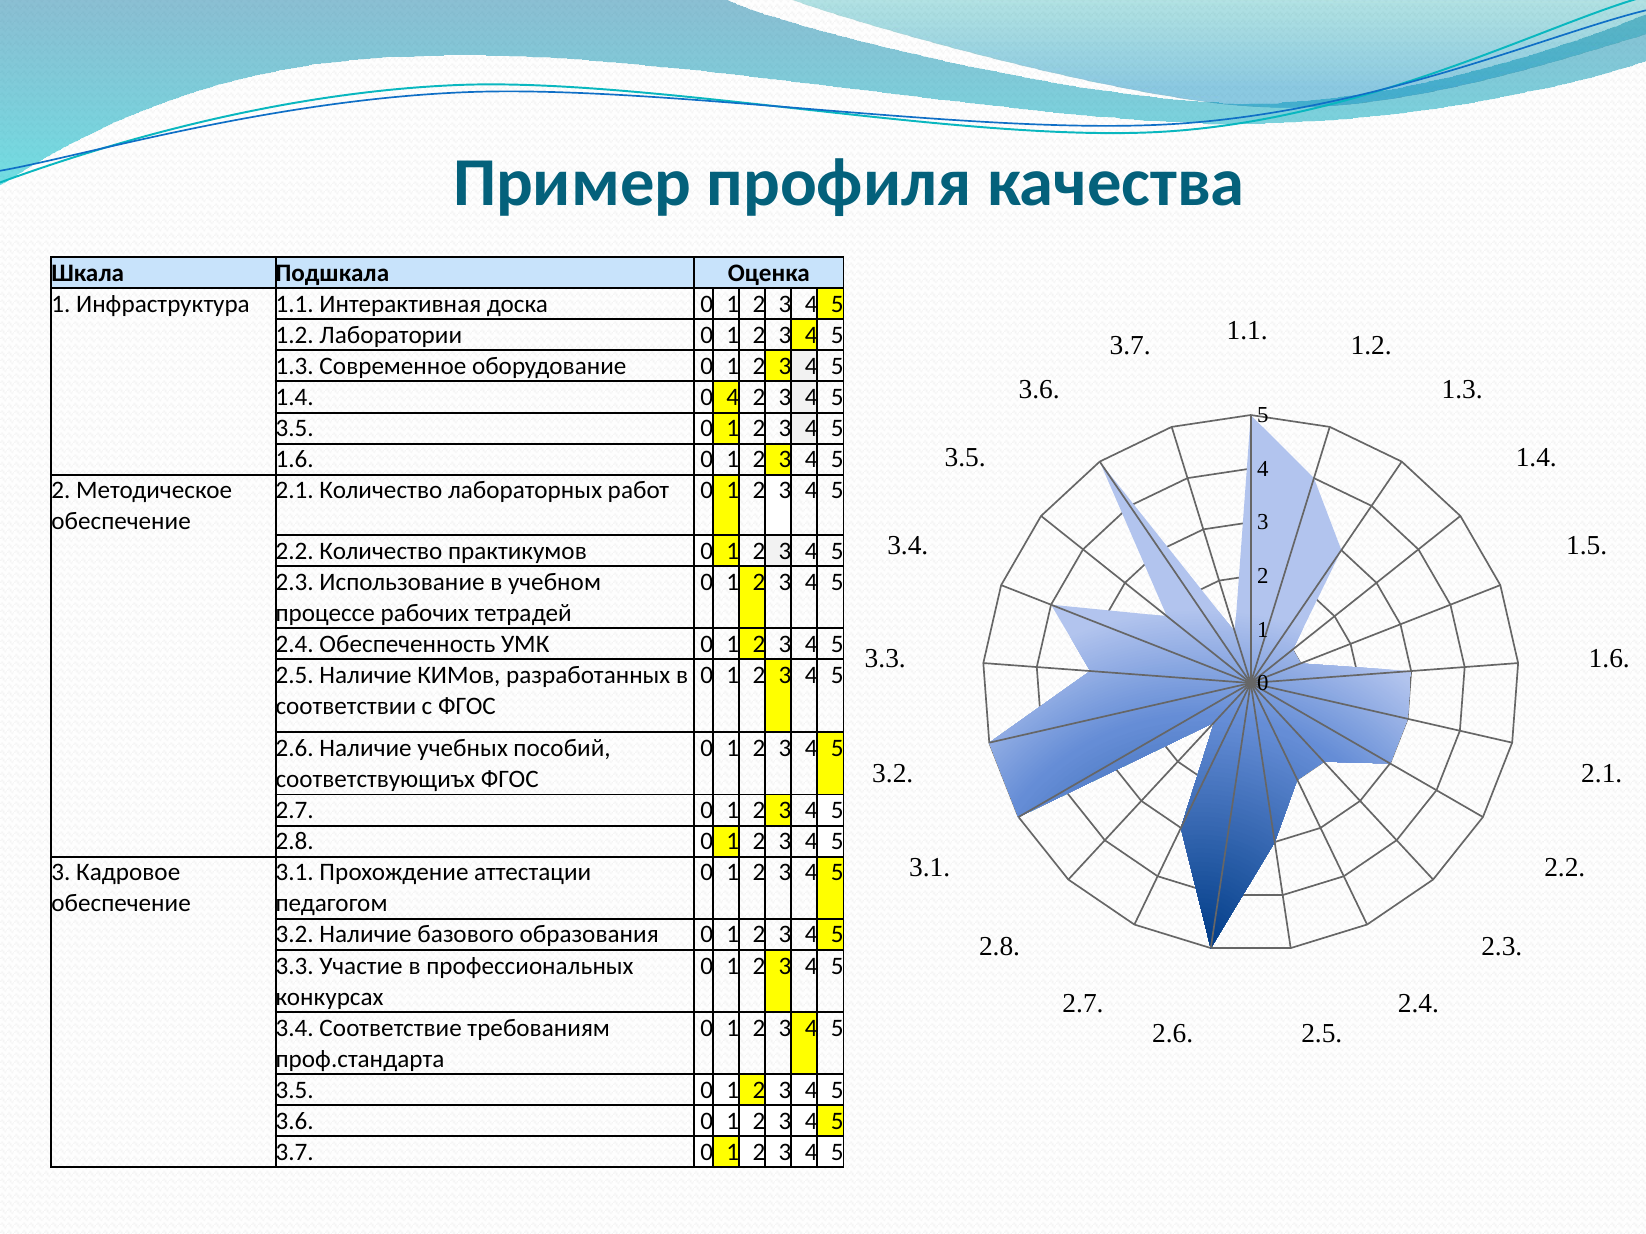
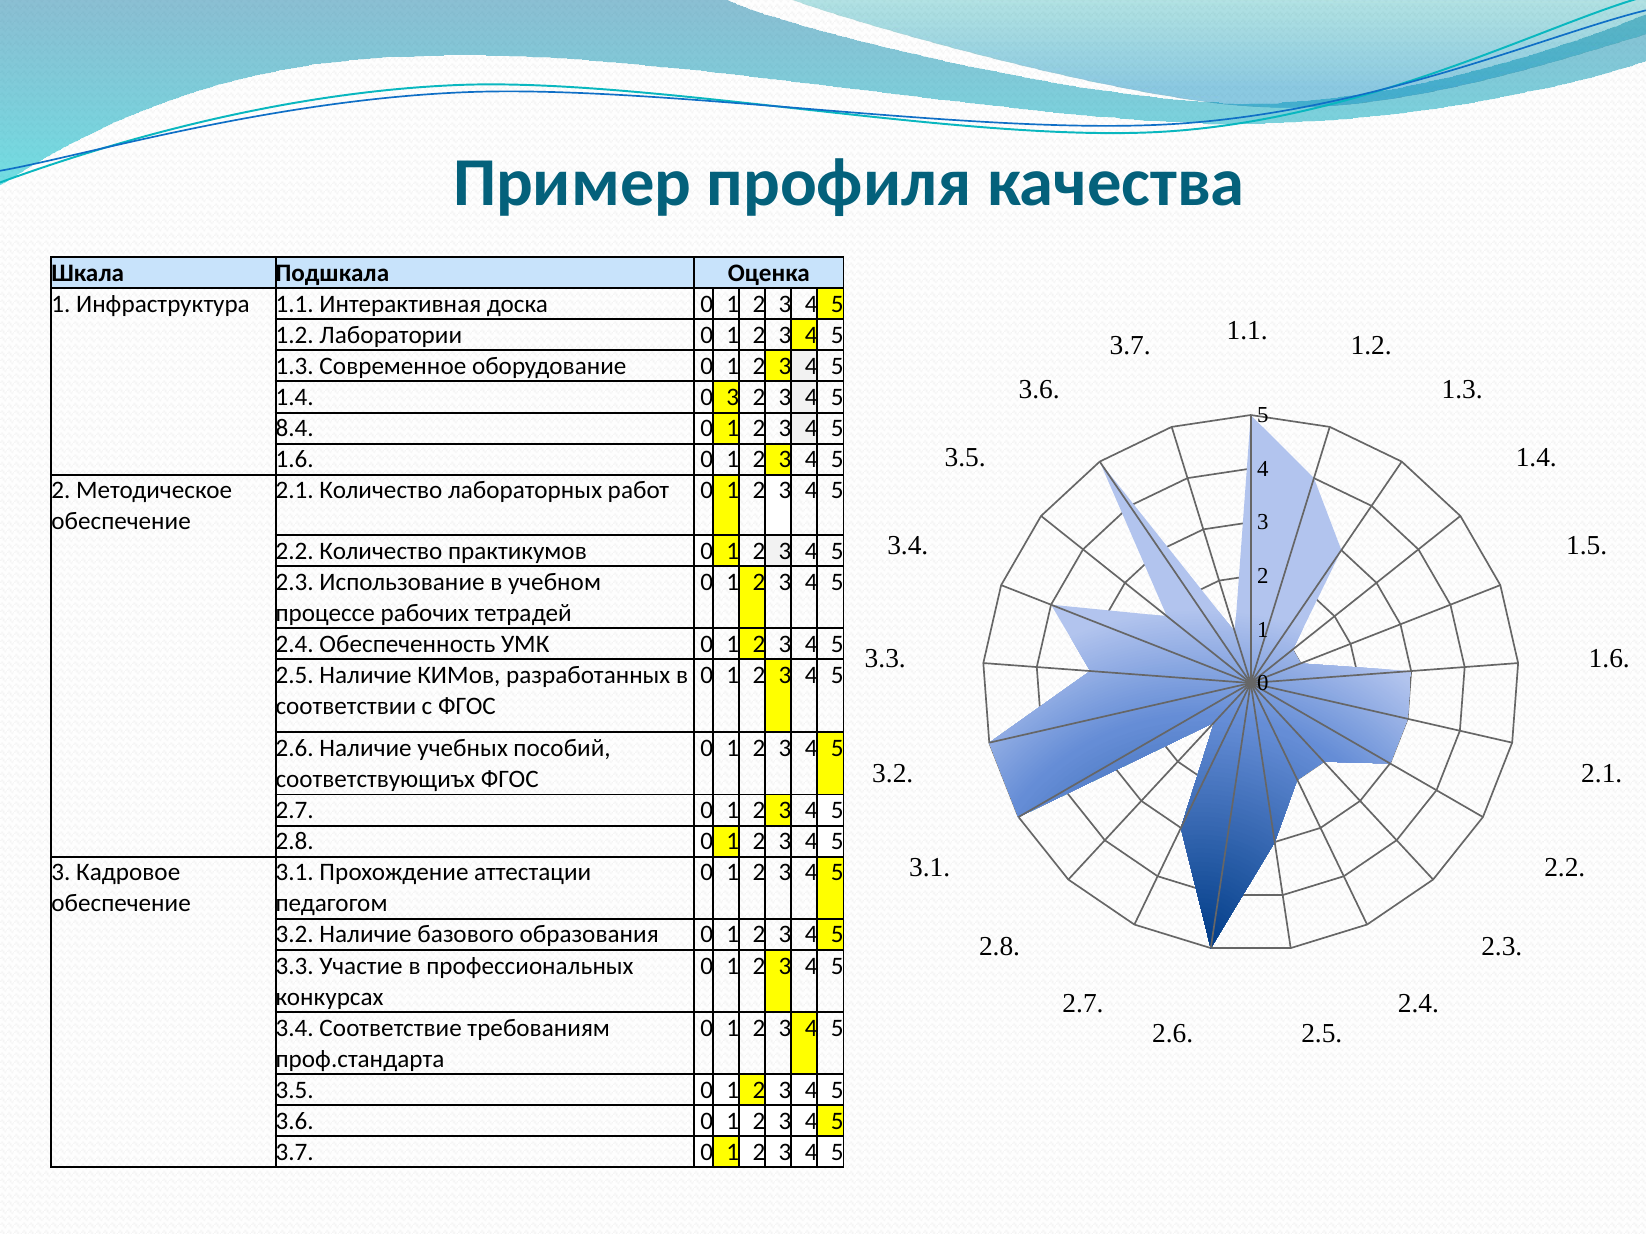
0 4: 4 -> 3
3.5 at (295, 429): 3.5 -> 8.4
